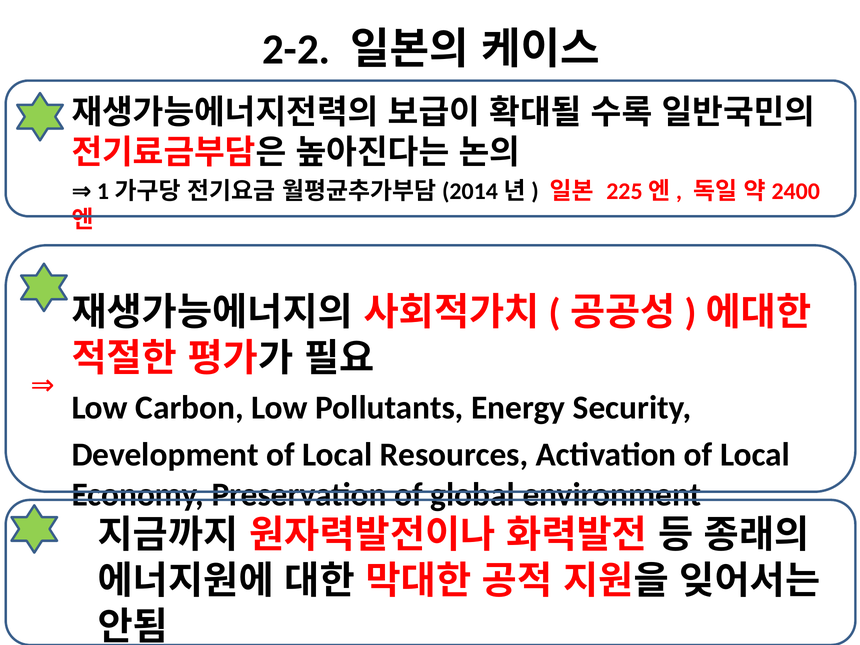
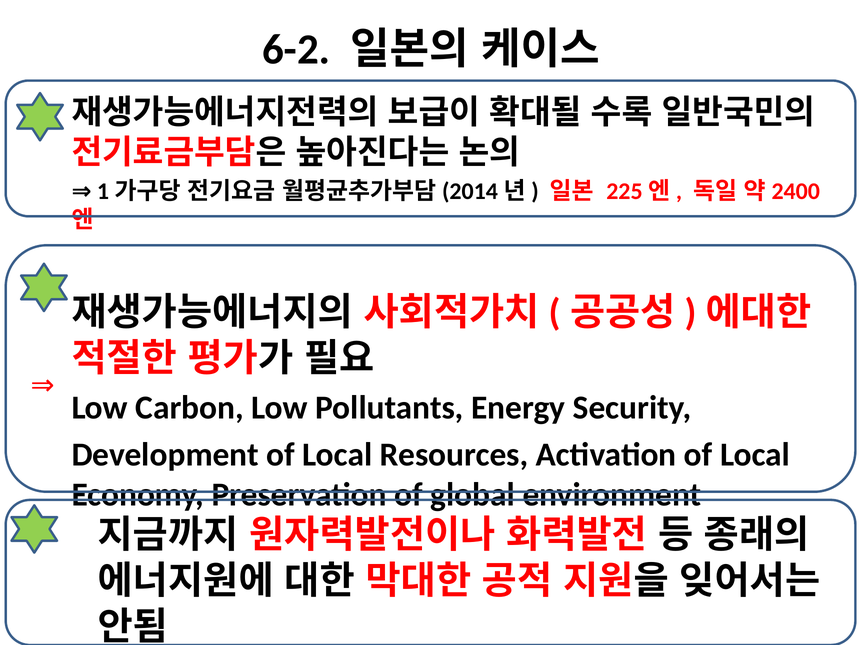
2-2: 2-2 -> 6-2
